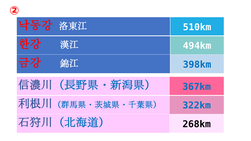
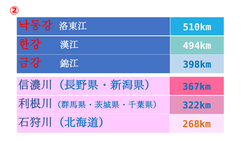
268km colour: black -> orange
